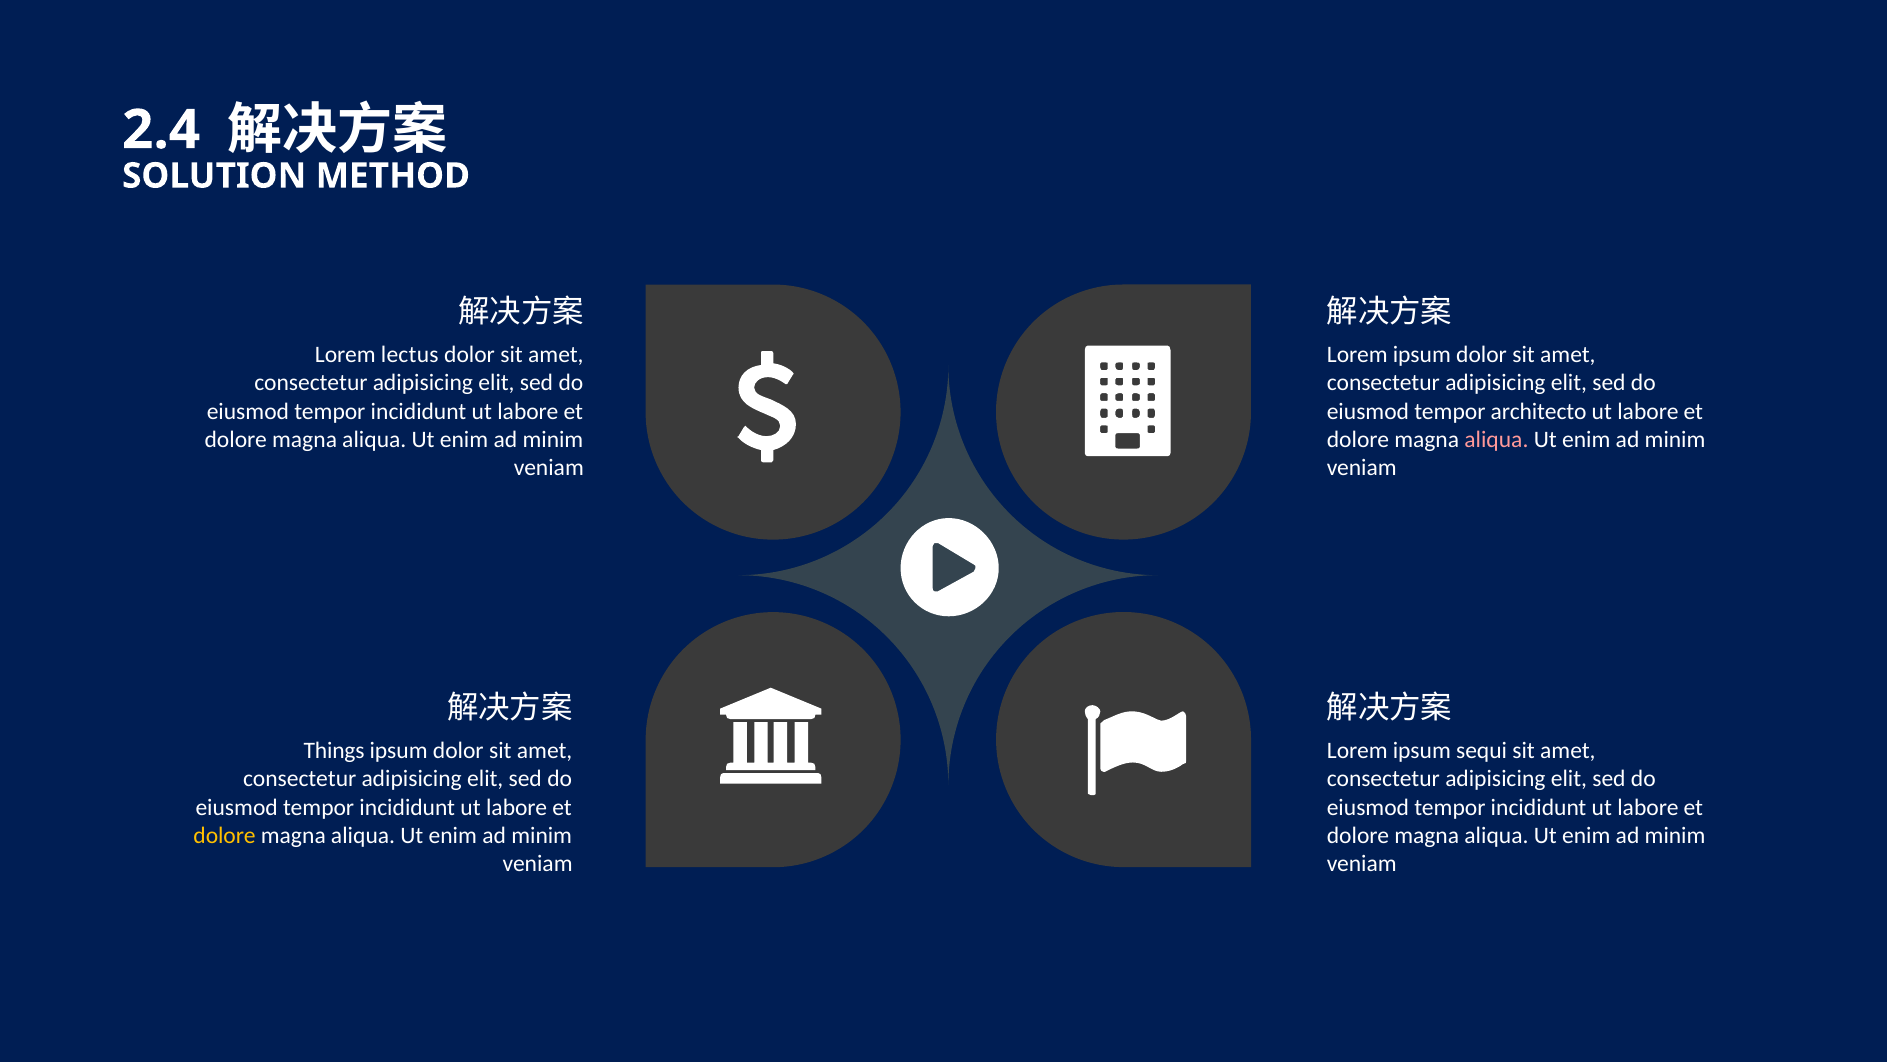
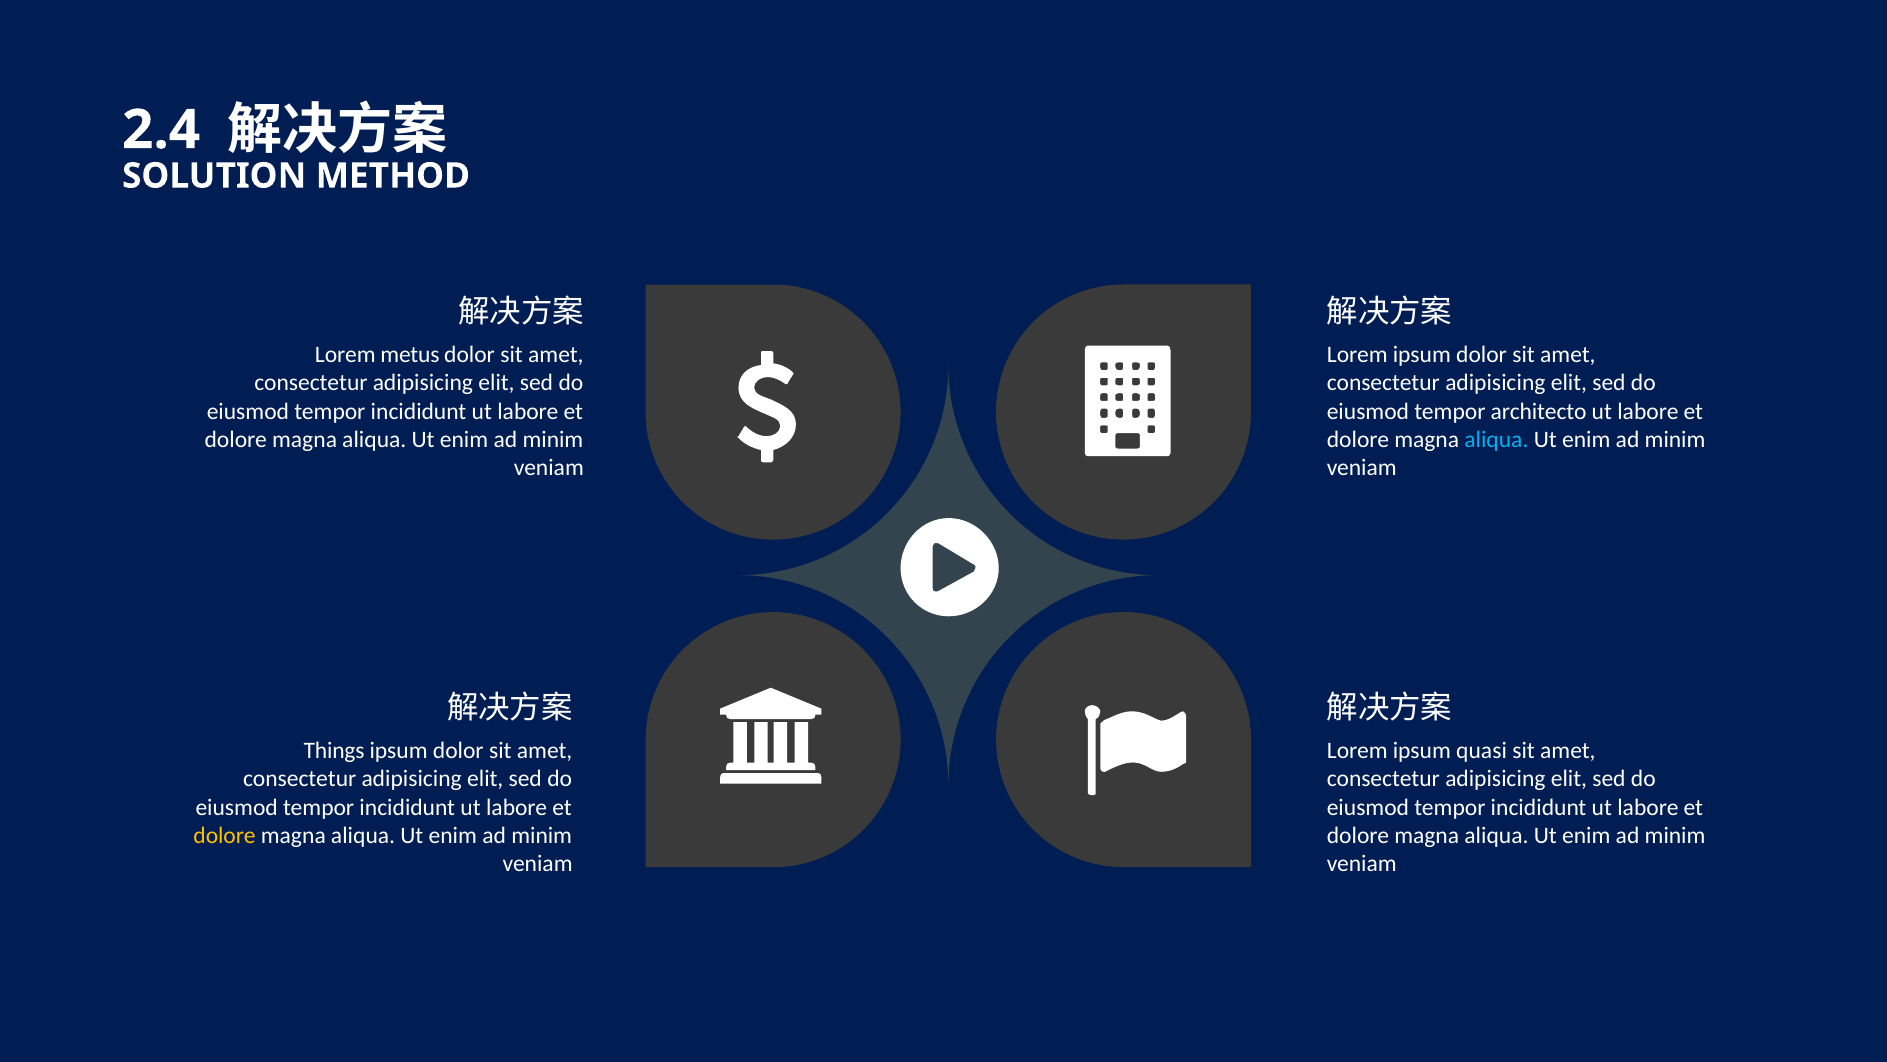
lectus: lectus -> metus
aliqua at (1496, 440) colour: pink -> light blue
sequi: sequi -> quasi
